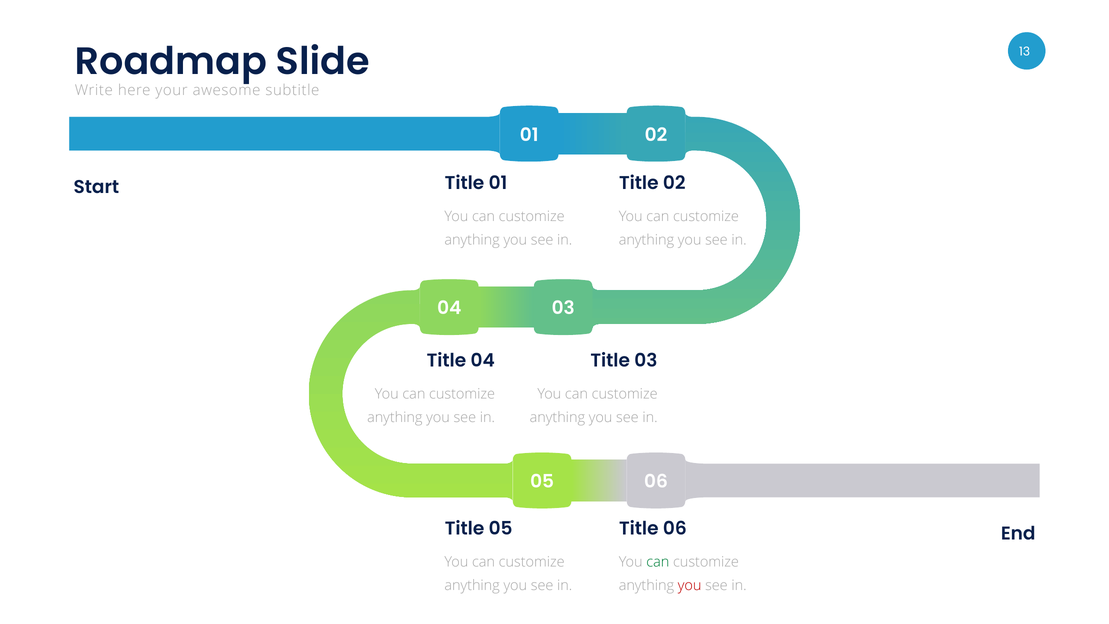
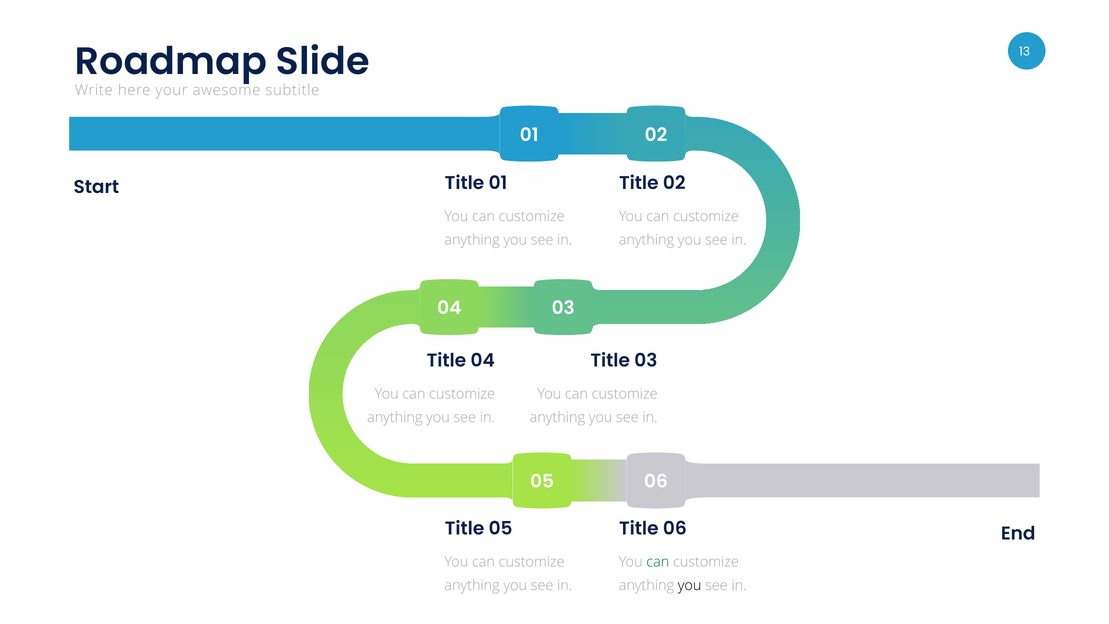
you at (690, 586) colour: red -> black
